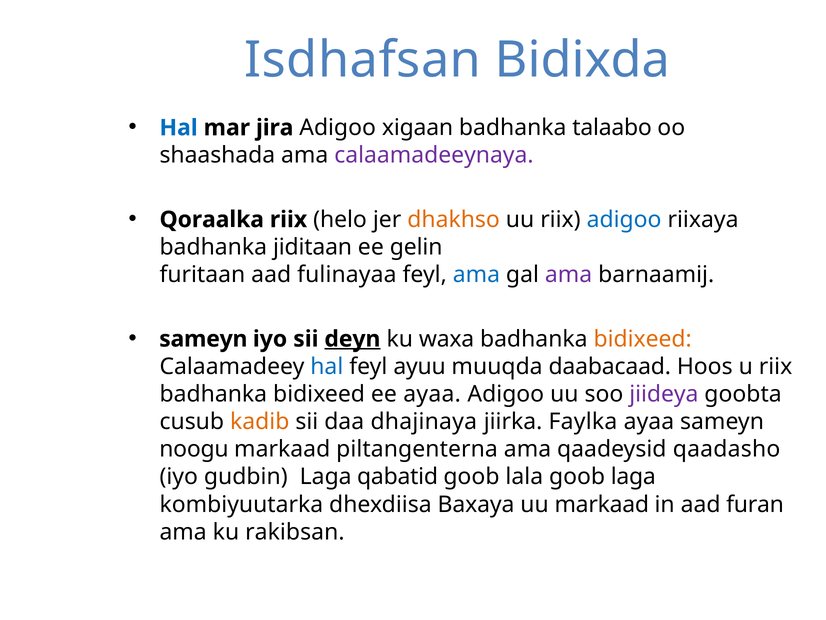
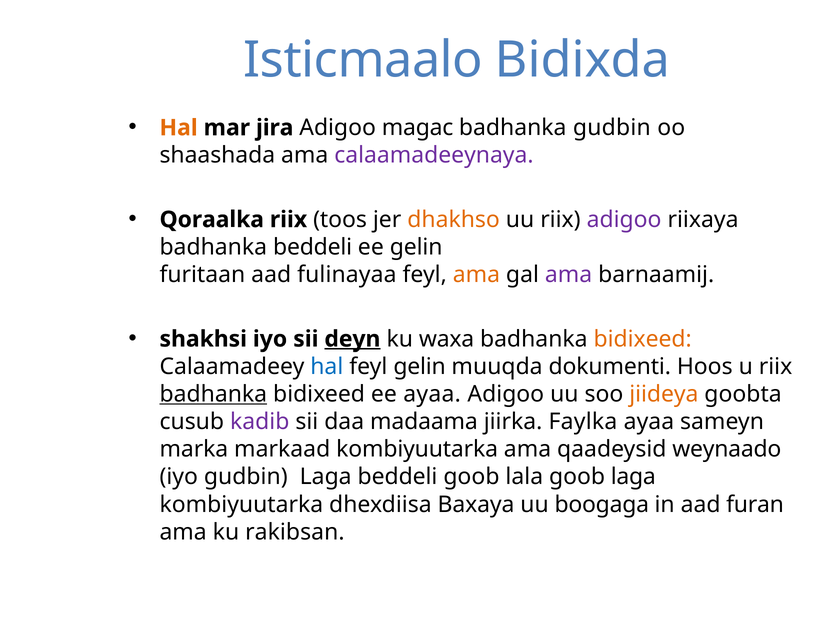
Isdhafsan: Isdhafsan -> Isticmaalo
Hal at (179, 128) colour: blue -> orange
xigaan: xigaan -> magac
badhanka talaabo: talaabo -> gudbin
helo: helo -> toos
adigoo at (624, 219) colour: blue -> purple
badhanka jiditaan: jiditaan -> beddeli
ama at (476, 274) colour: blue -> orange
sameyn at (203, 339): sameyn -> shakhsi
feyl ayuu: ayuu -> gelin
daabacaad: daabacaad -> dokumenti
badhanka at (213, 394) underline: none -> present
jiideya colour: purple -> orange
kadib colour: orange -> purple
dhajinaya: dhajinaya -> madaama
noogu: noogu -> marka
markaad piltangenterna: piltangenterna -> kombiyuutarka
qaadasho: qaadasho -> weynaado
Laga qabatid: qabatid -> beddeli
uu markaad: markaad -> boogaga
